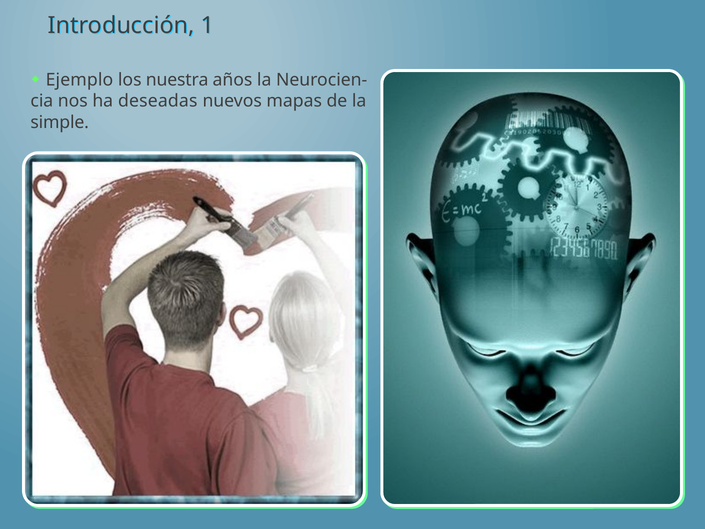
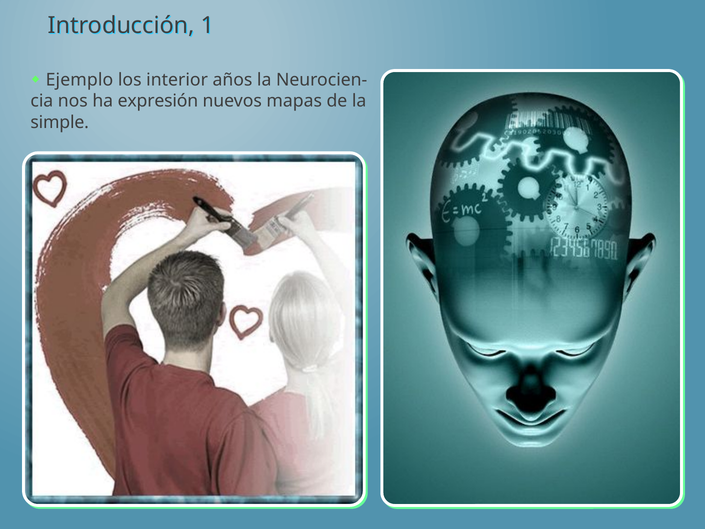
nuestra: nuestra -> interior
deseadas: deseadas -> expresión
